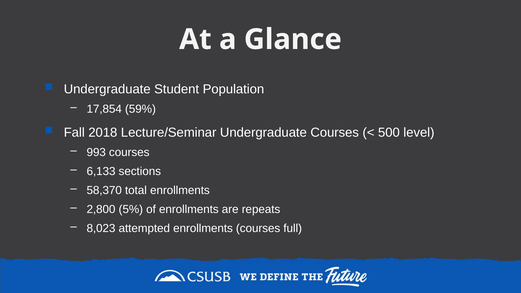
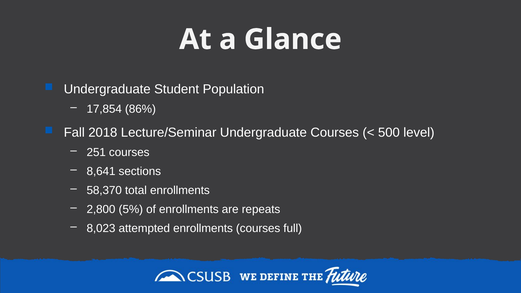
59%: 59% -> 86%
993: 993 -> 251
6,133: 6,133 -> 8,641
